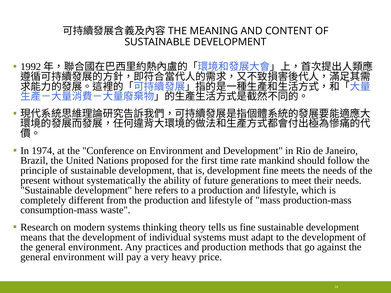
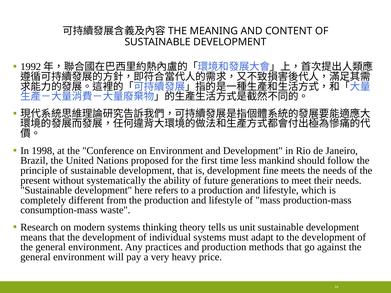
1974: 1974 -> 1998
rate: rate -> less
us fine: fine -> unit
